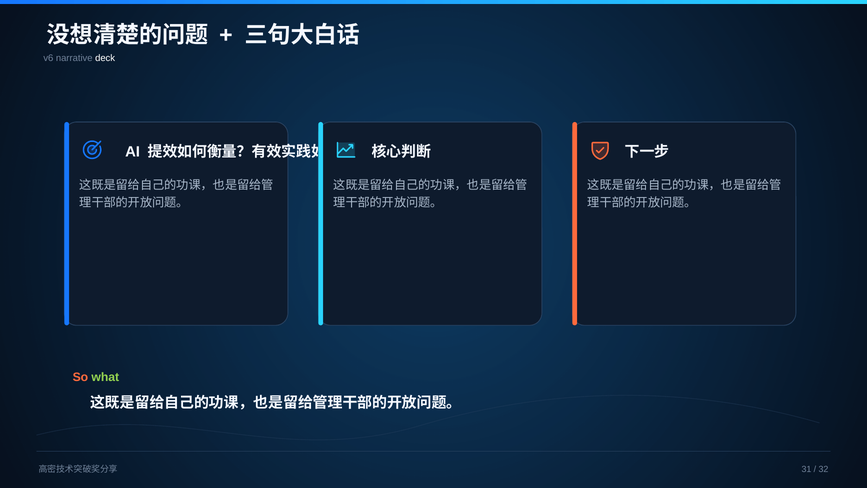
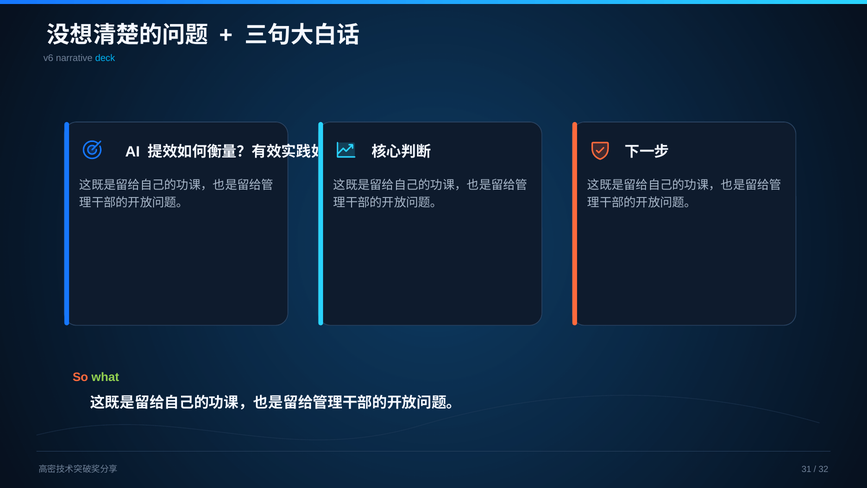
deck colour: white -> light blue
